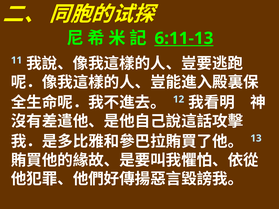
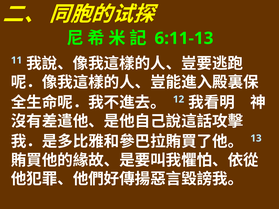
6:11-13 underline: present -> none
